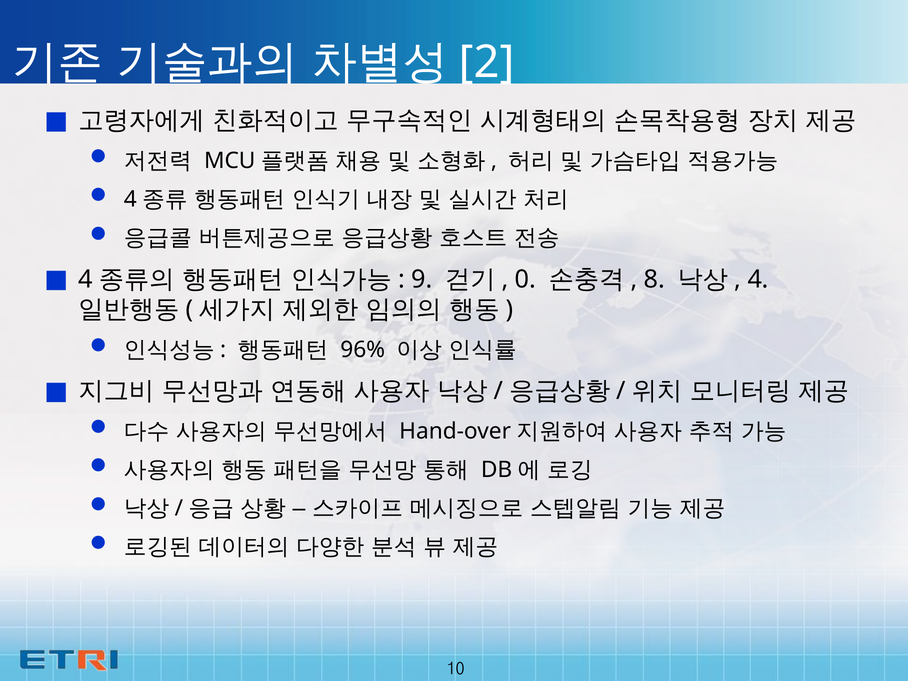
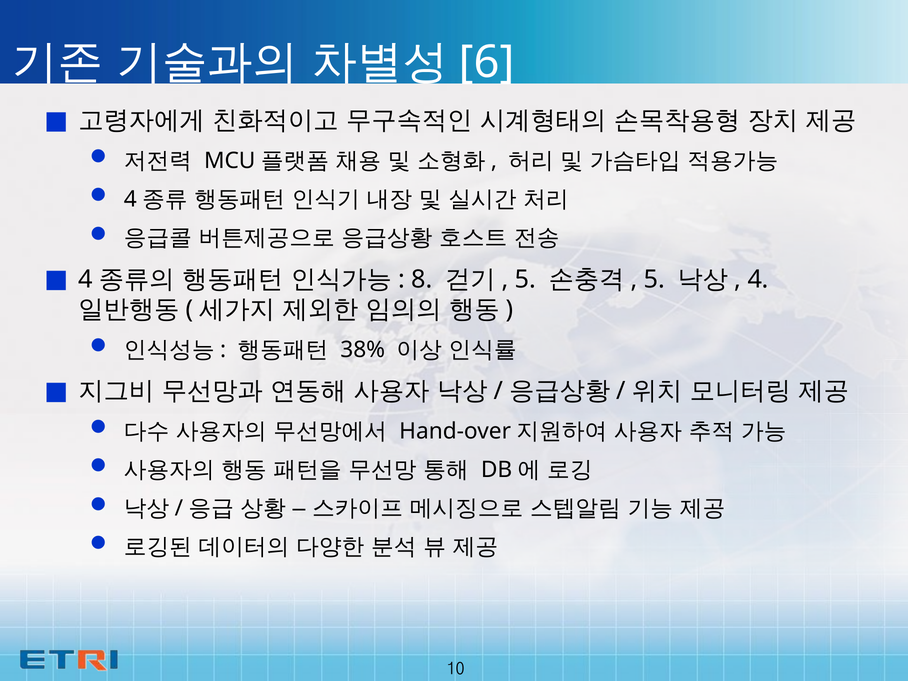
2: 2 -> 6
9: 9 -> 8
0 at (526, 279): 0 -> 5
8 at (654, 279): 8 -> 5
96%: 96% -> 38%
